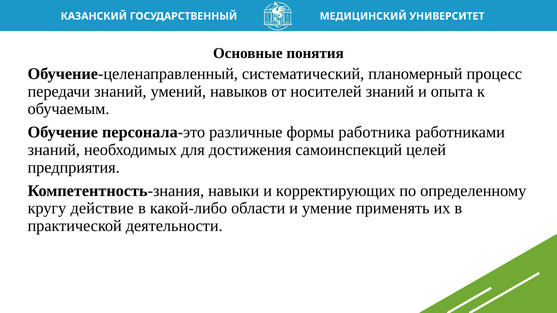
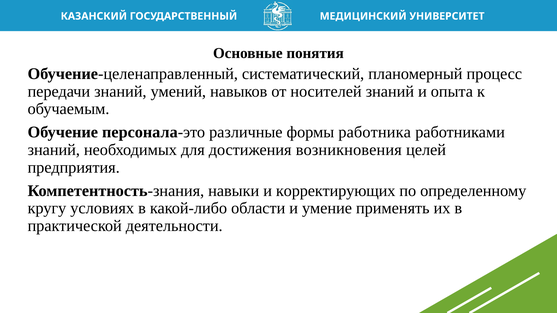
самоинспекций: самоинспекций -> возникновения
действие: действие -> условиях
